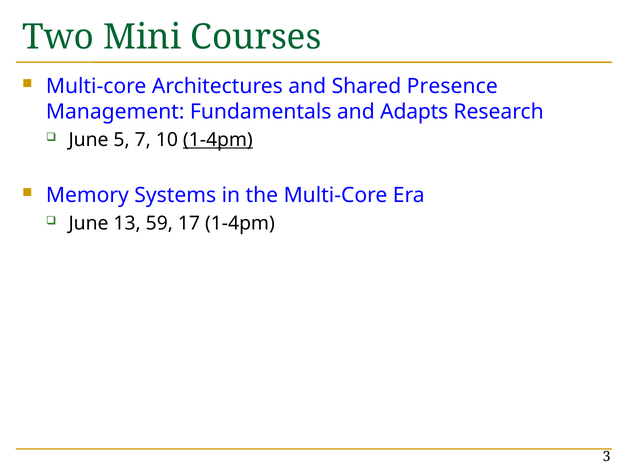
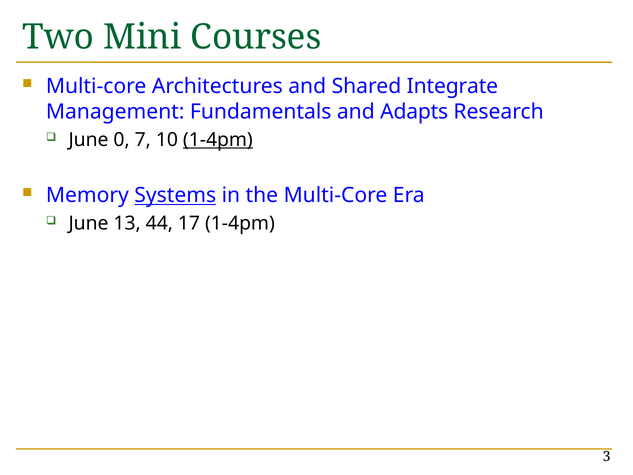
Presence: Presence -> Integrate
5: 5 -> 0
Systems underline: none -> present
59: 59 -> 44
